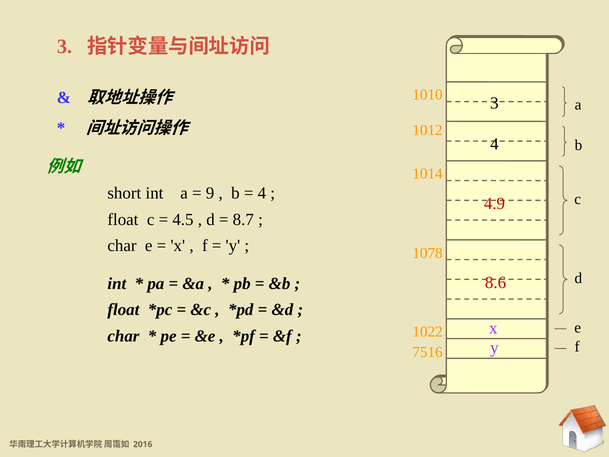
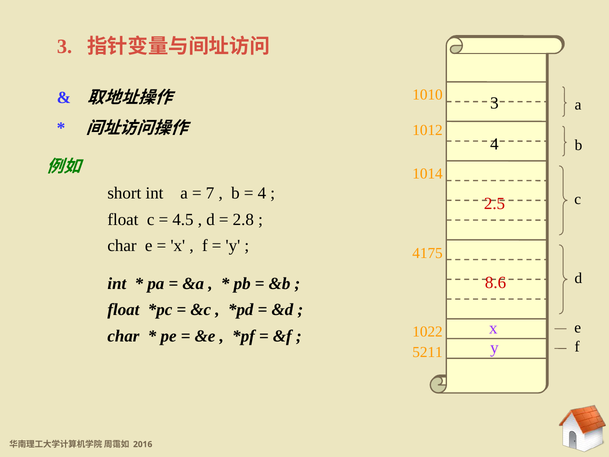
9: 9 -> 7
4.9: 4.9 -> 2.5
8.7: 8.7 -> 2.8
1078: 1078 -> 4175
7516: 7516 -> 5211
